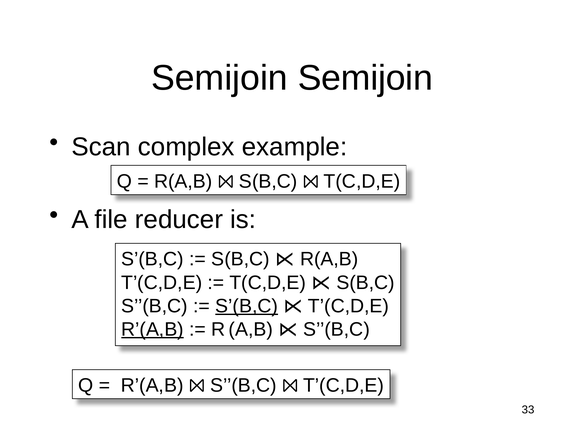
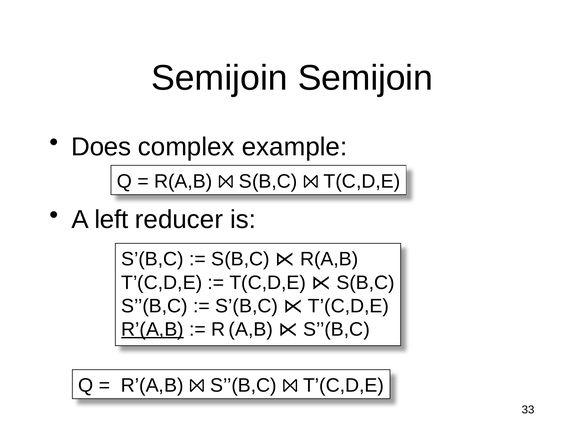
Scan: Scan -> Does
file: file -> left
S’(B,C at (247, 306) underline: present -> none
